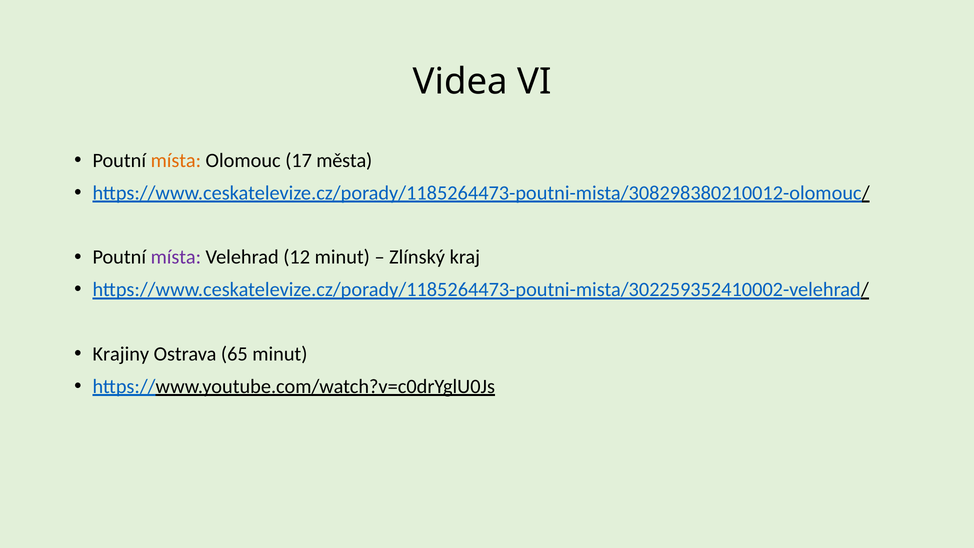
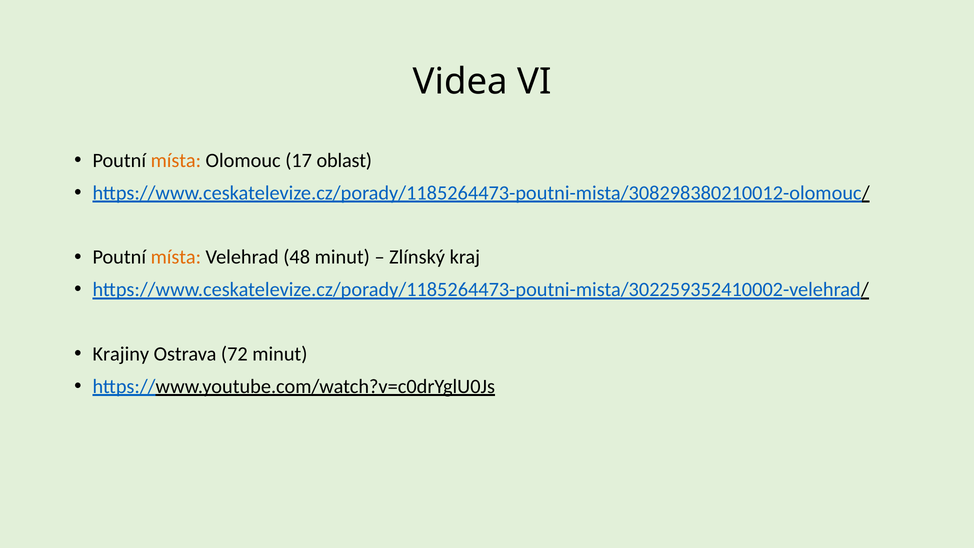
města: města -> oblast
místa at (176, 257) colour: purple -> orange
12: 12 -> 48
65: 65 -> 72
